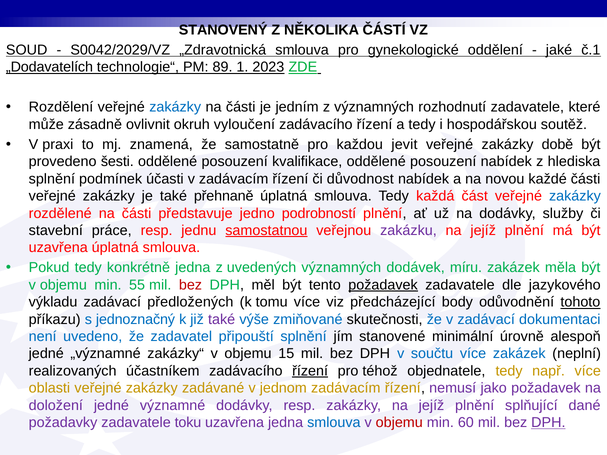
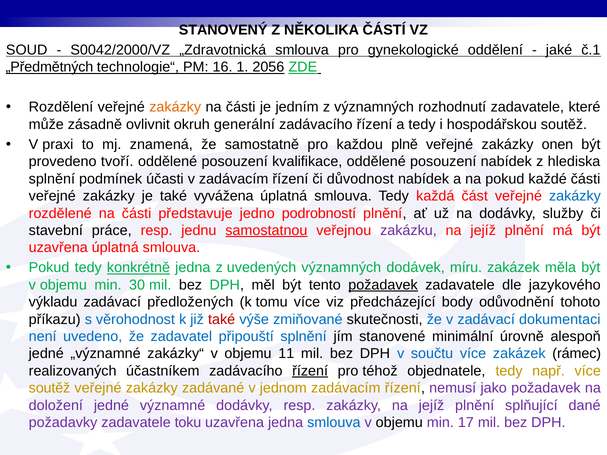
S0042/2029/VZ: S0042/2029/VZ -> S0042/2000/VZ
„Dodavatelích: „Dodavatelích -> „Předmětných
89: 89 -> 16
2023: 2023 -> 2056
zakázky at (175, 107) colour: blue -> orange
vyloučení: vyloučení -> generální
jevit: jevit -> plně
době: době -> onen
šesti: šesti -> tvoří
na novou: novou -> pokud
přehnaně: přehnaně -> vyvážena
konkrétně underline: none -> present
55: 55 -> 30
bez at (190, 285) colour: red -> black
tohoto underline: present -> none
jednoznačný: jednoznačný -> věrohodnost
také at (222, 320) colour: purple -> red
15: 15 -> 11
neplní: neplní -> rámec
oblasti at (49, 388): oblasti -> soutěž
objemu at (399, 423) colour: red -> black
60: 60 -> 17
DPH at (548, 423) underline: present -> none
